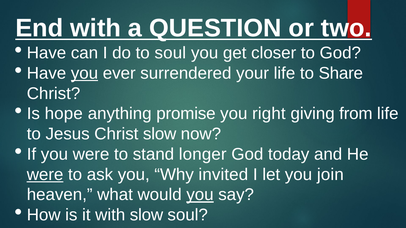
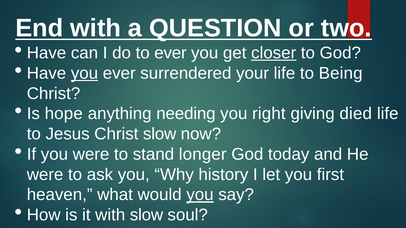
to soul: soul -> ever
closer underline: none -> present
Share: Share -> Being
promise: promise -> needing
from: from -> died
were at (45, 175) underline: present -> none
invited: invited -> history
join: join -> first
